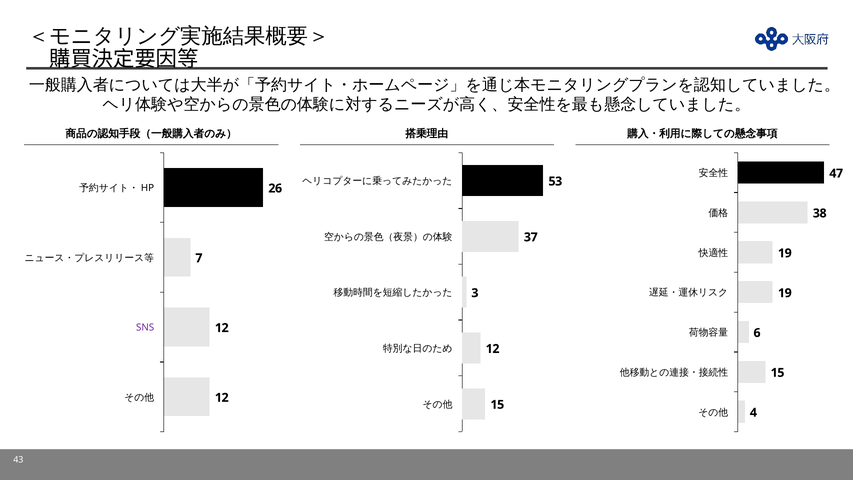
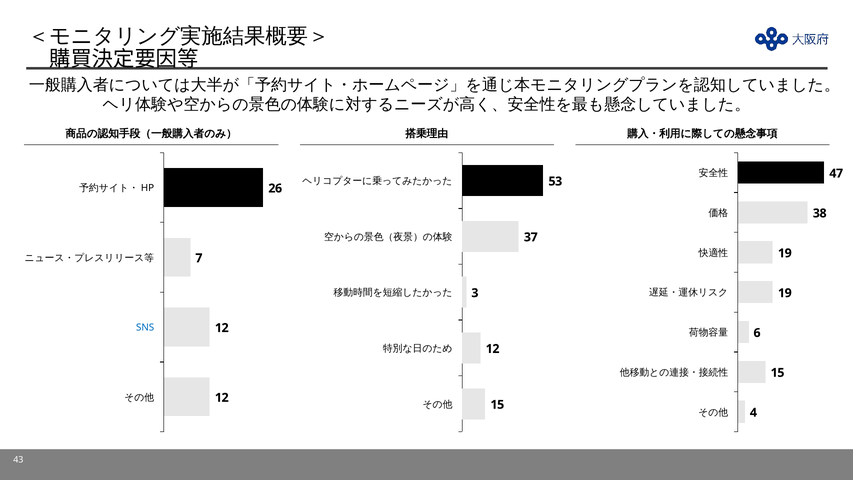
SNS colour: purple -> blue
